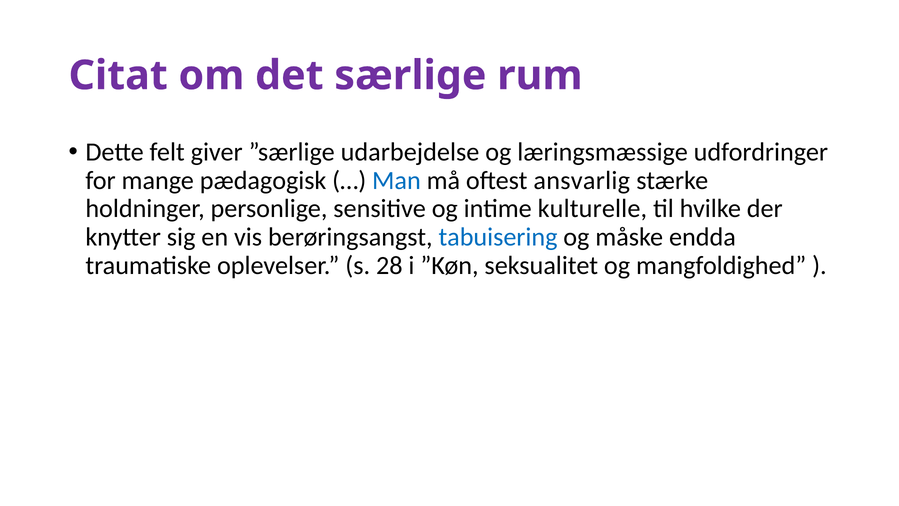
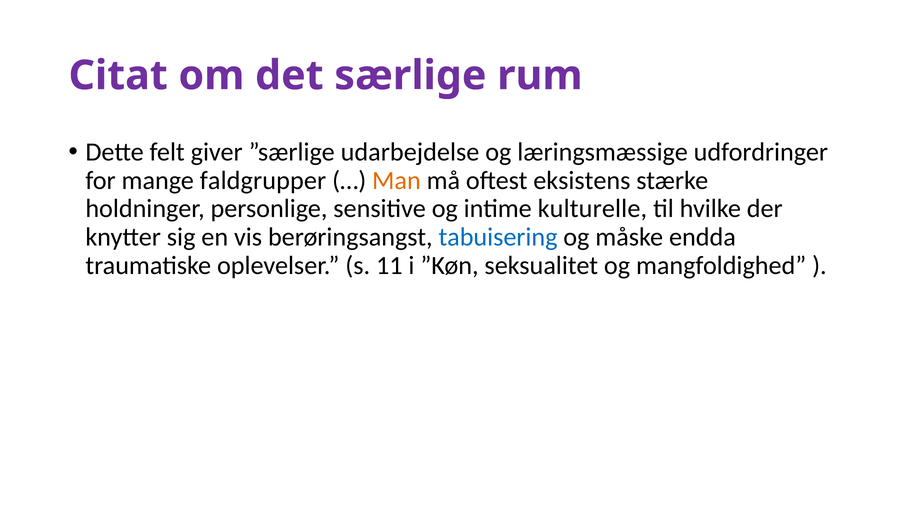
pædagogisk: pædagogisk -> faldgrupper
Man colour: blue -> orange
ansvarlig: ansvarlig -> eksistens
28: 28 -> 11
